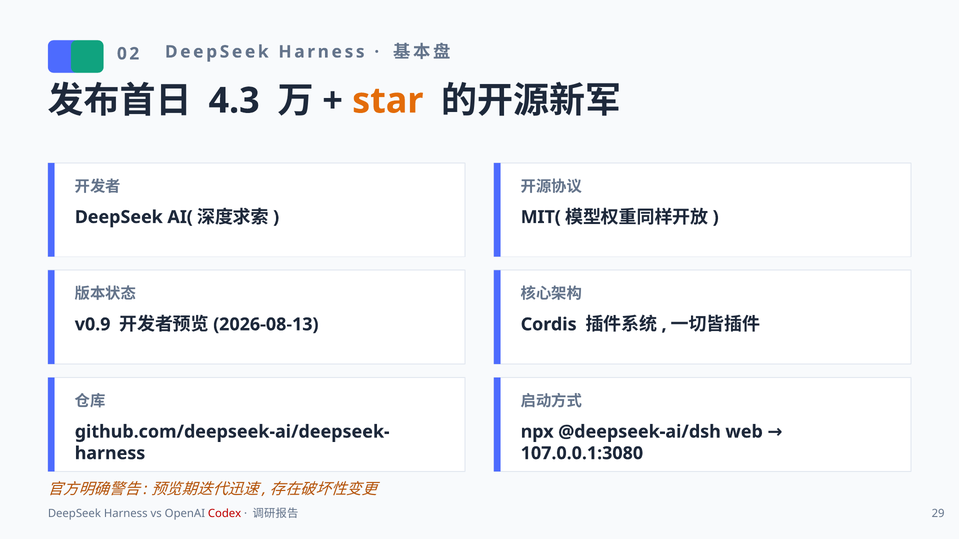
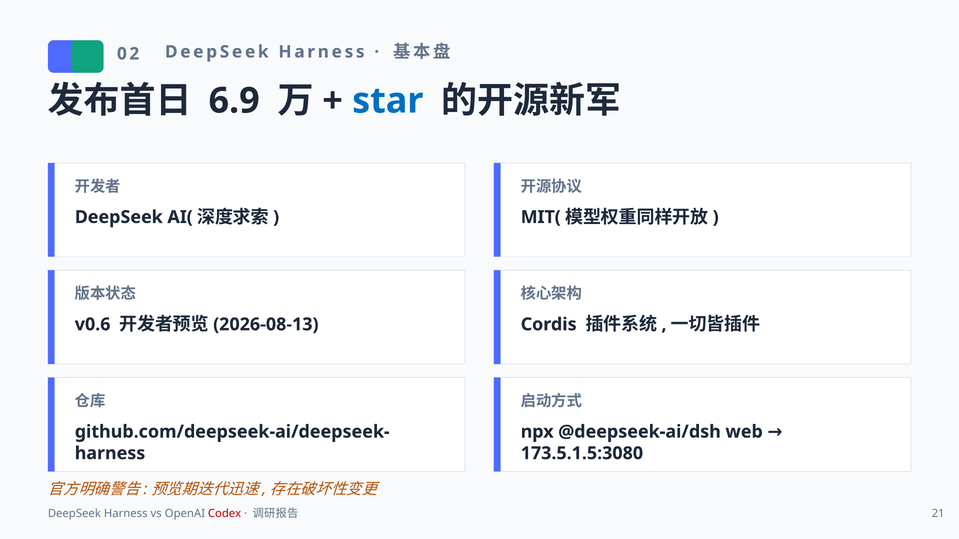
4.3: 4.3 -> 6.9
star colour: orange -> blue
v0.9: v0.9 -> v0.6
107.0.0.1:3080: 107.0.0.1:3080 -> 173.5.1.5:3080
29: 29 -> 21
